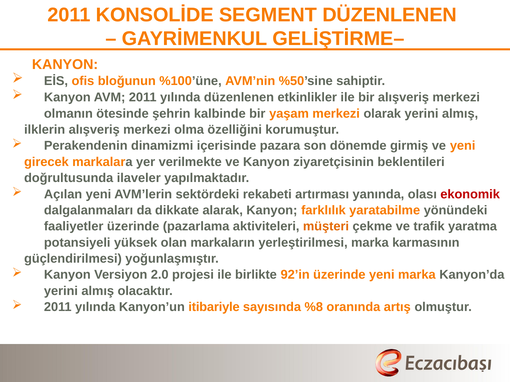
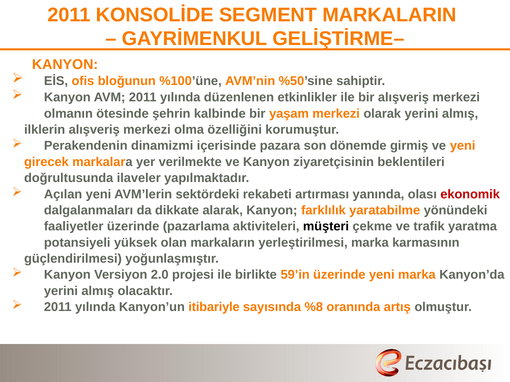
SEGMENT DÜZENLENEN: DÜZENLENEN -> MARKALARIN
müşteri colour: orange -> black
92’in: 92’in -> 59’in
